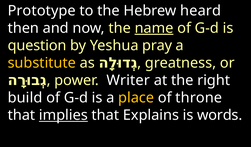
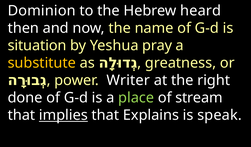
Prototype: Prototype -> Dominion
name underline: present -> none
question: question -> situation
build: build -> done
place colour: yellow -> light green
throne: throne -> stream
words: words -> speak
